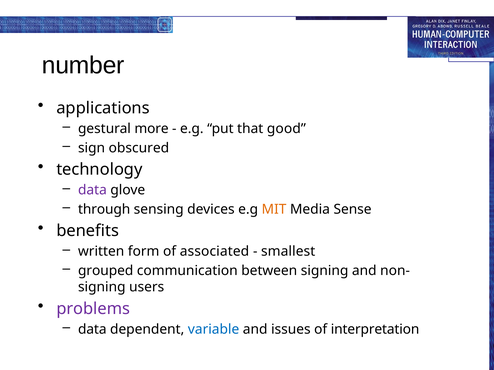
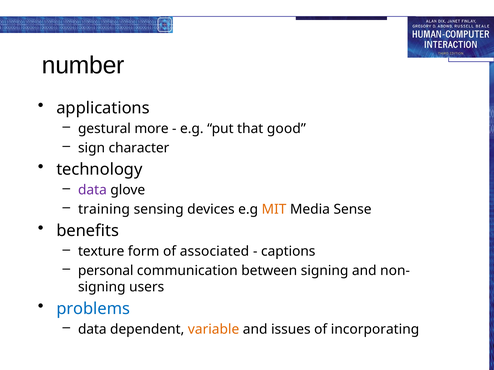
obscured: obscured -> character
through: through -> training
written: written -> texture
smallest: smallest -> captions
grouped: grouped -> personal
problems colour: purple -> blue
variable colour: blue -> orange
interpretation: interpretation -> incorporating
